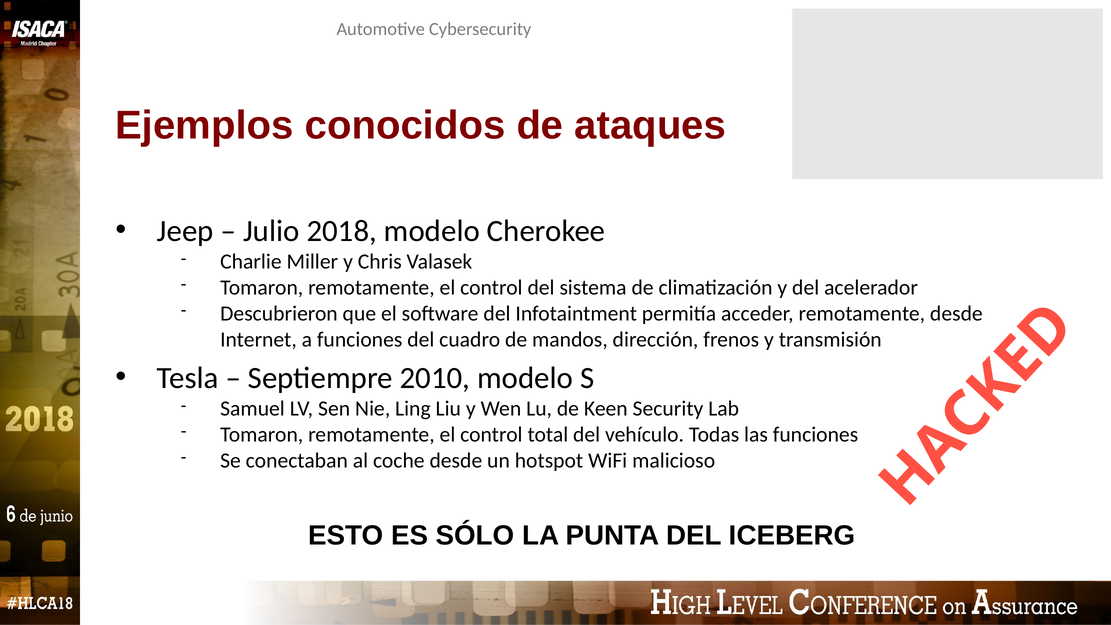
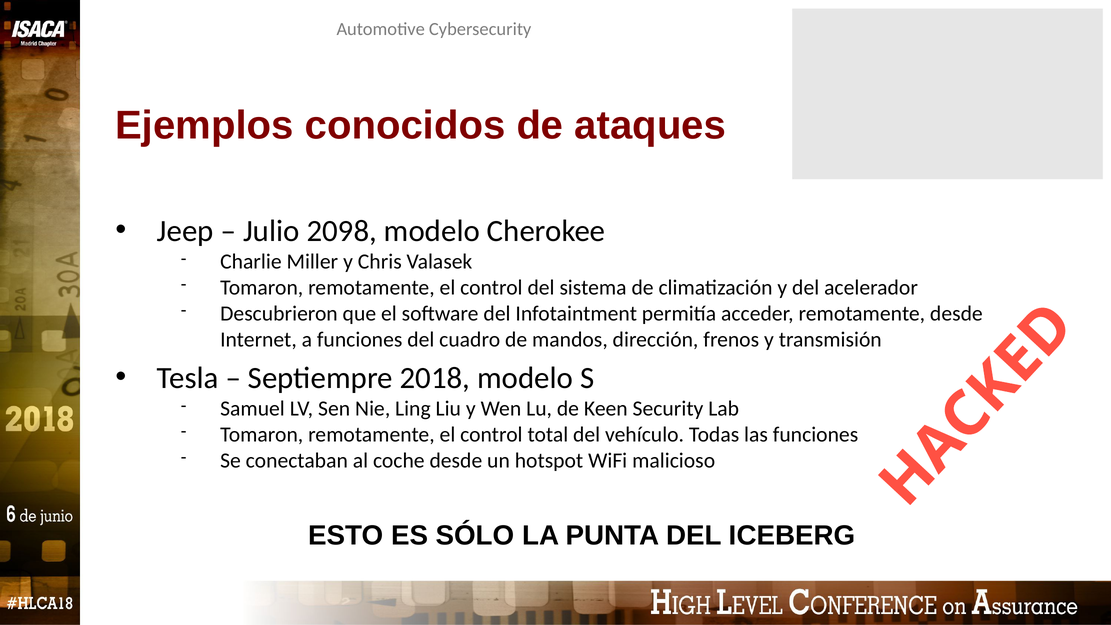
2018: 2018 -> 2098
2010: 2010 -> 2018
